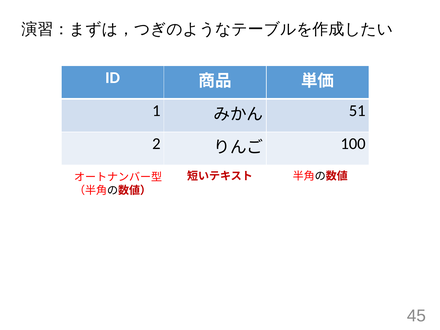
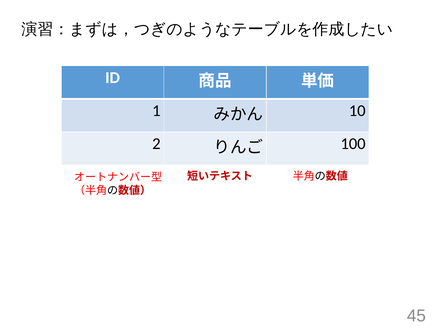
51: 51 -> 10
